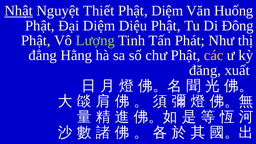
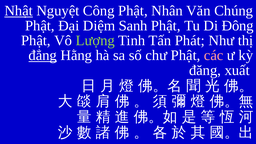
Thiết: Thiết -> Công
Phật Diệm: Diệm -> Nhân
Huống: Huống -> Chúng
Diệu: Diệu -> Sanh
đẳng underline: none -> present
các colour: yellow -> pink
